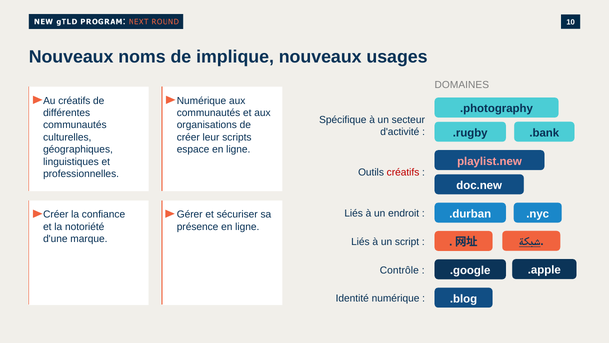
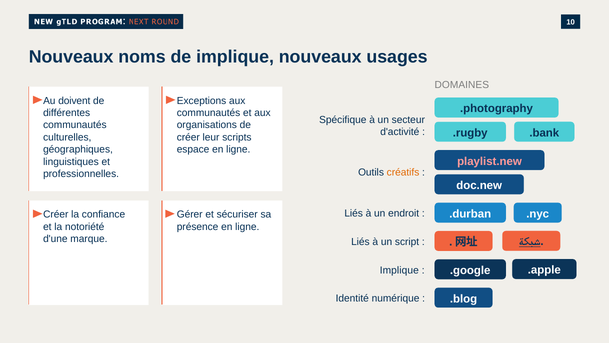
Au créatifs: créatifs -> doivent
Numérique at (202, 101): Numérique -> Exceptions
créatifs at (403, 172) colour: red -> orange
Contrôle at (399, 270): Contrôle -> Implique
